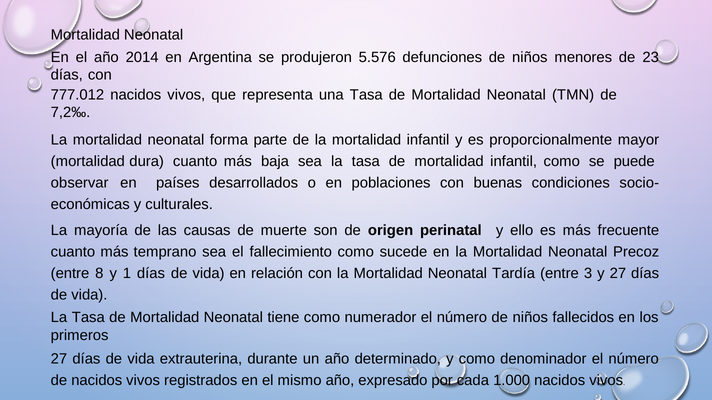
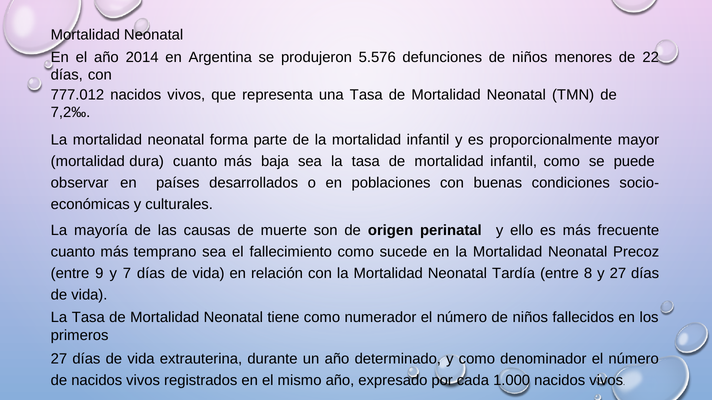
23: 23 -> 22
8: 8 -> 9
1: 1 -> 7
3: 3 -> 8
